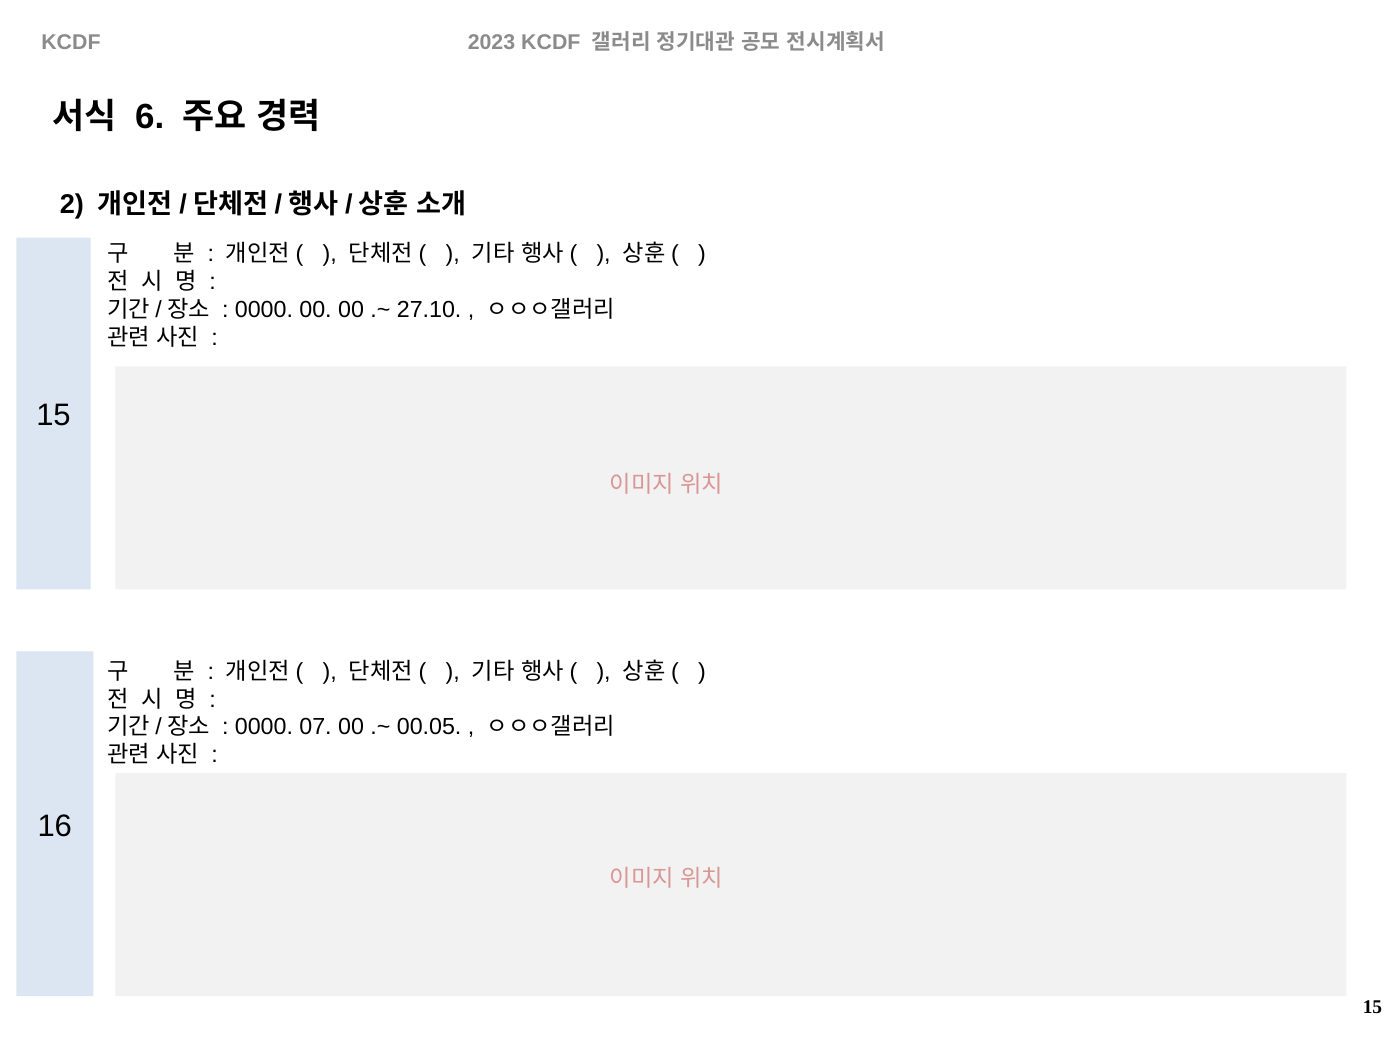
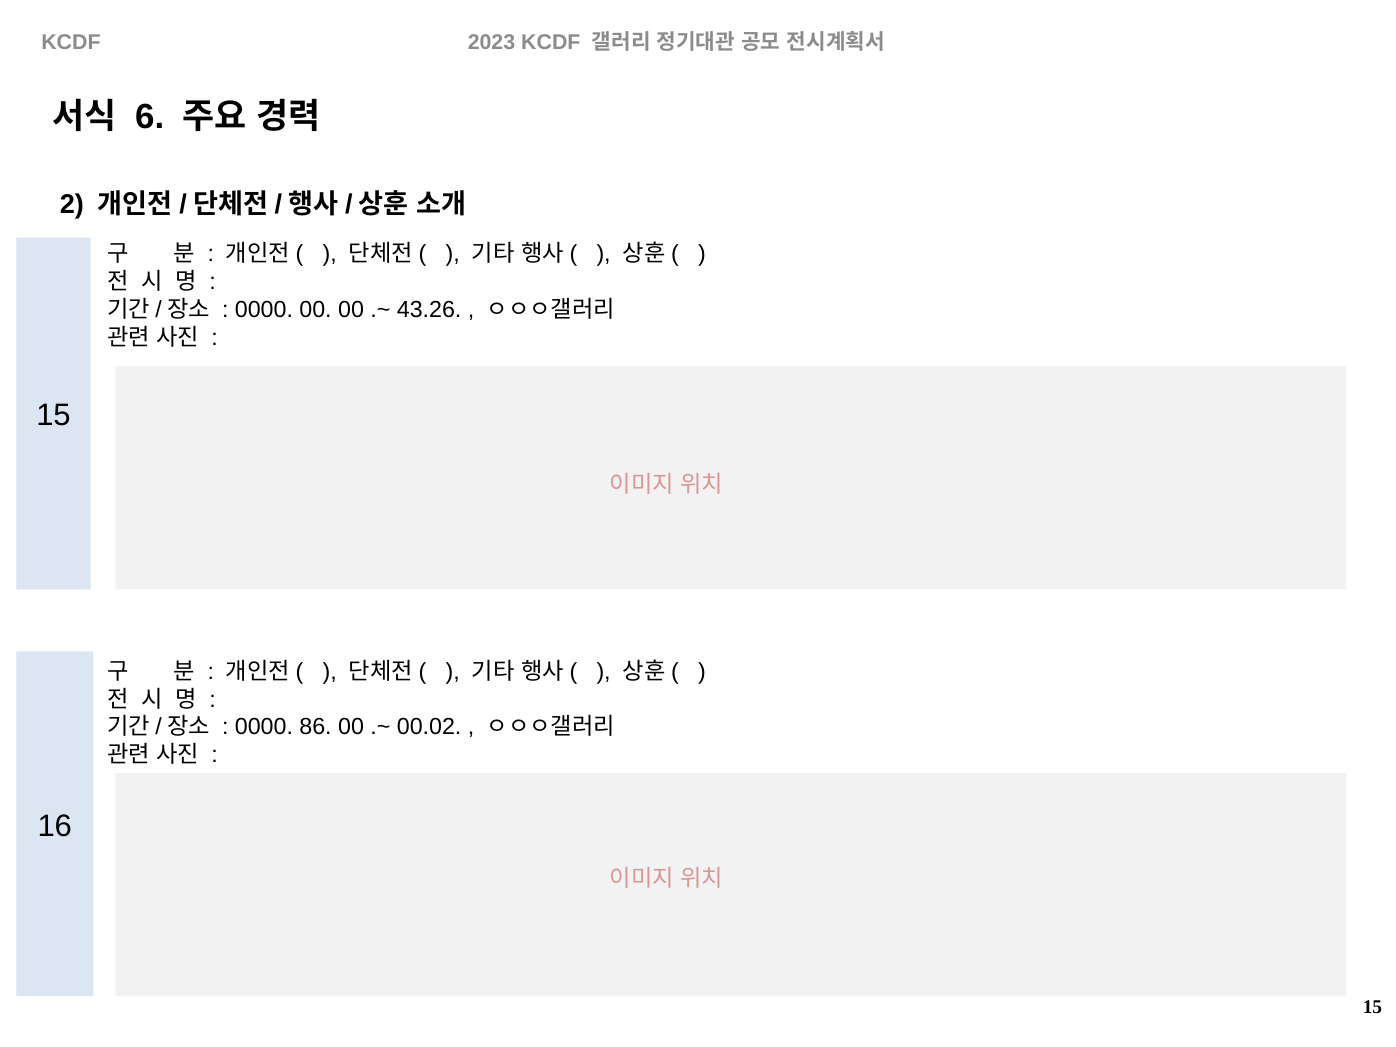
27.10: 27.10 -> 43.26
07: 07 -> 86
00.05: 00.05 -> 00.02
